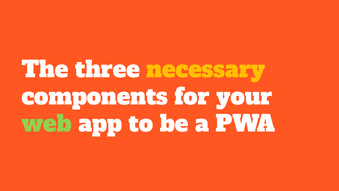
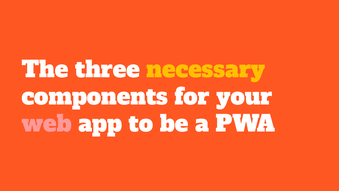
web colour: light green -> pink
